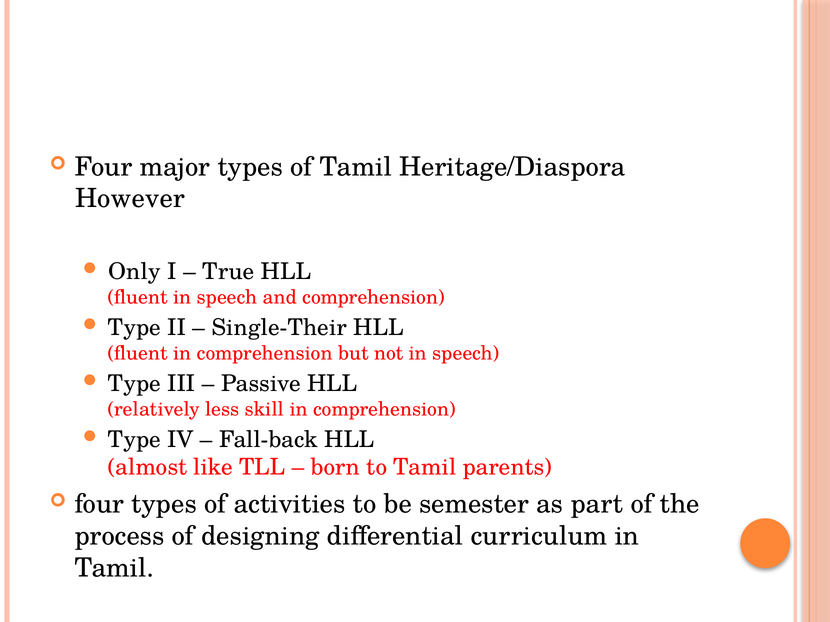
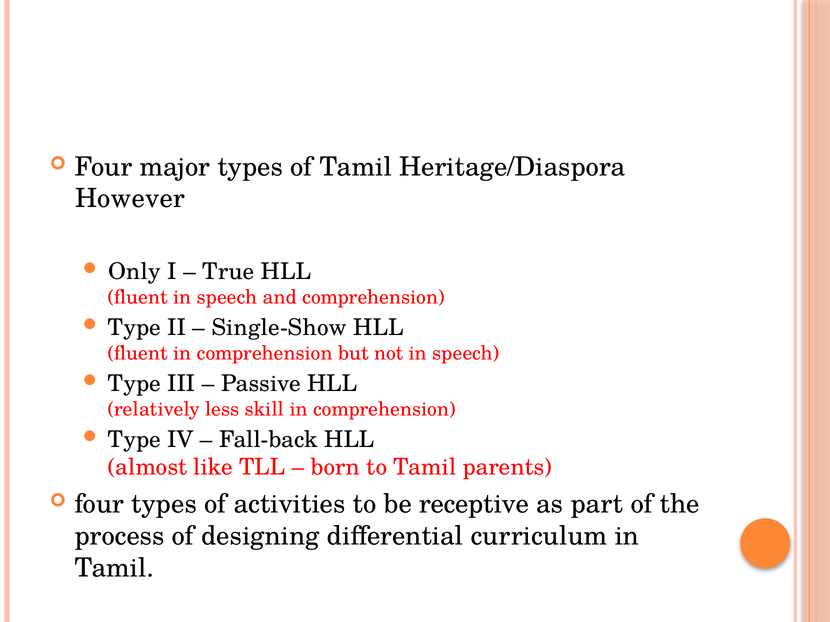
Single-Their: Single-Their -> Single-Show
semester: semester -> receptive
